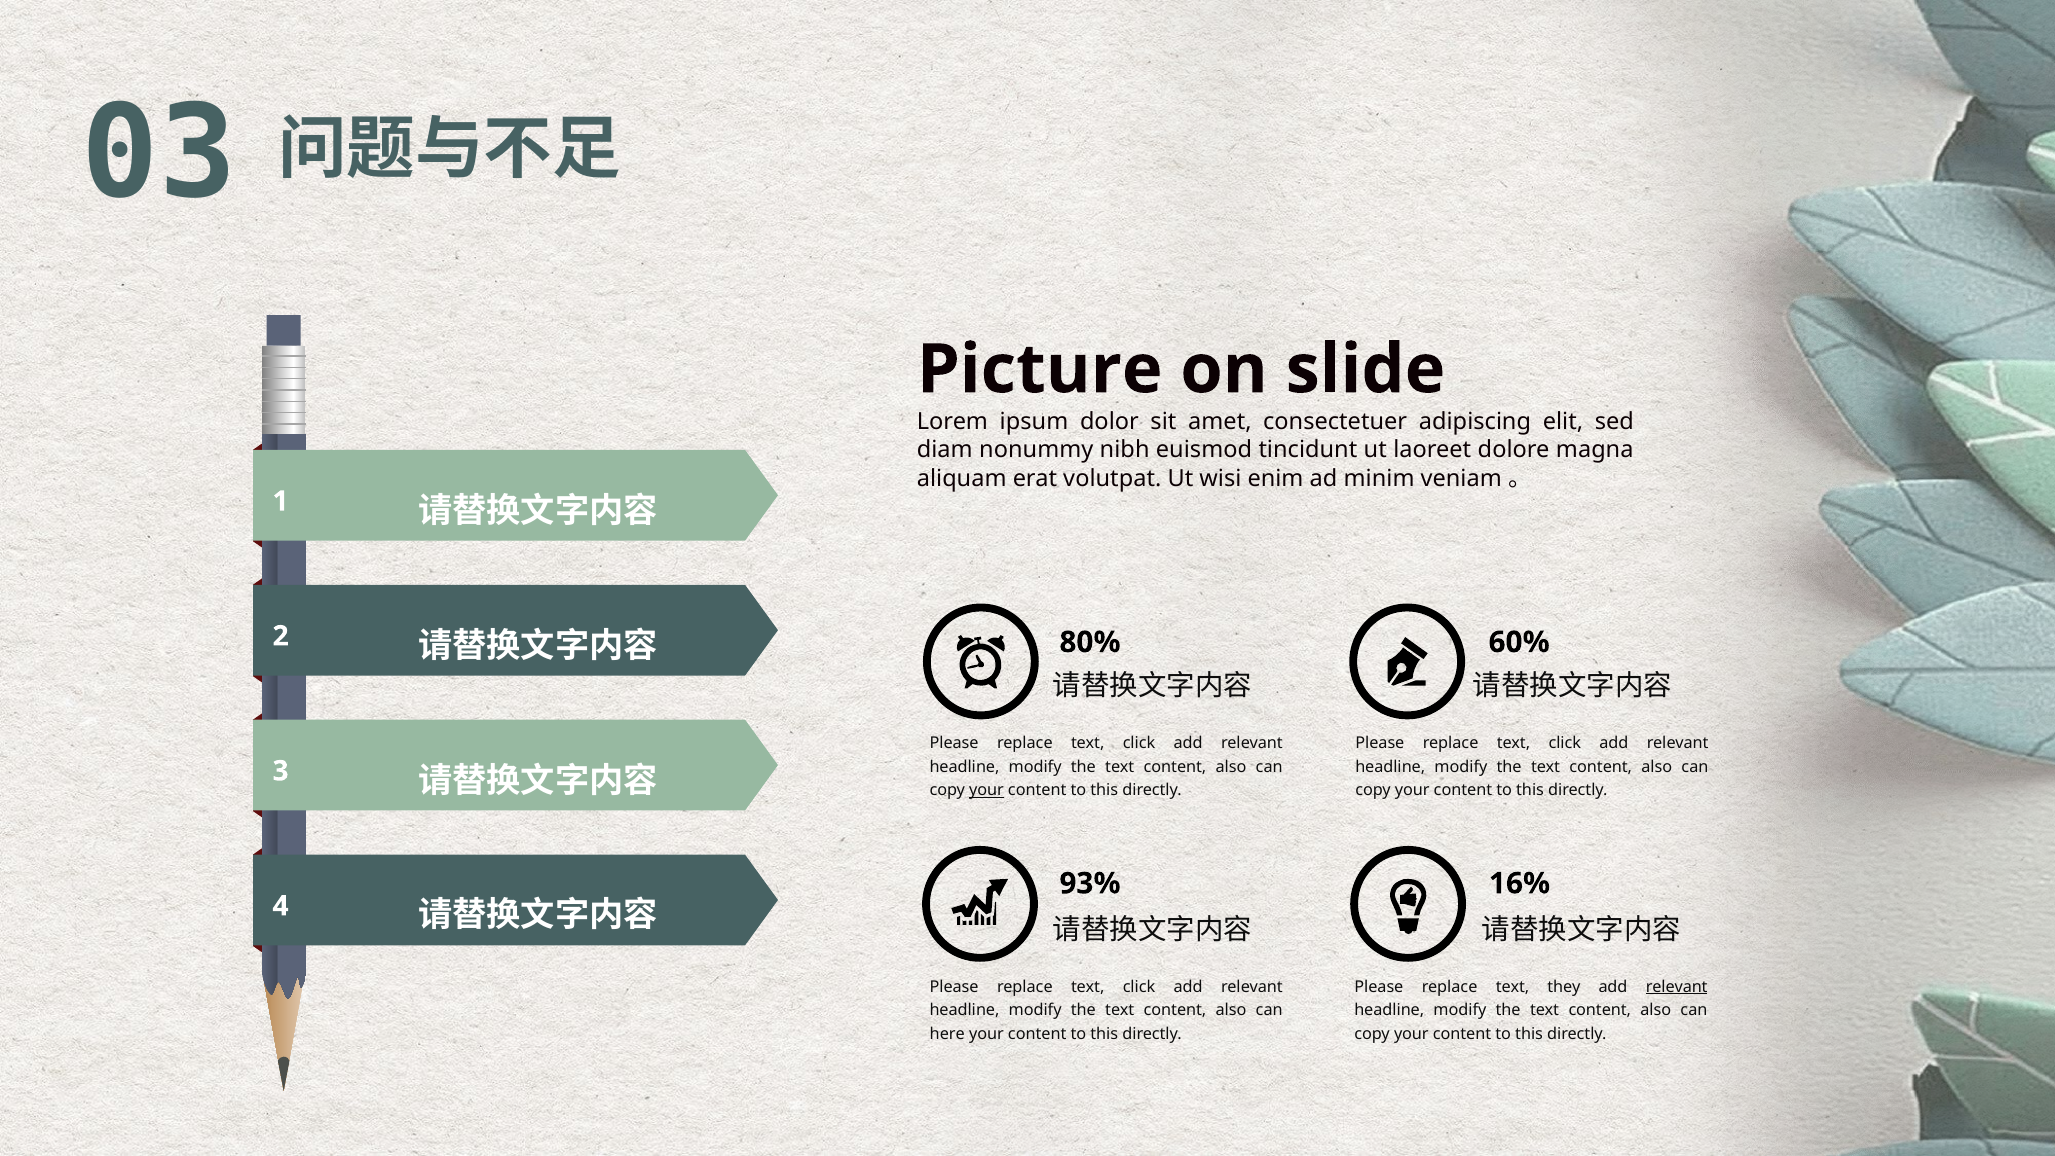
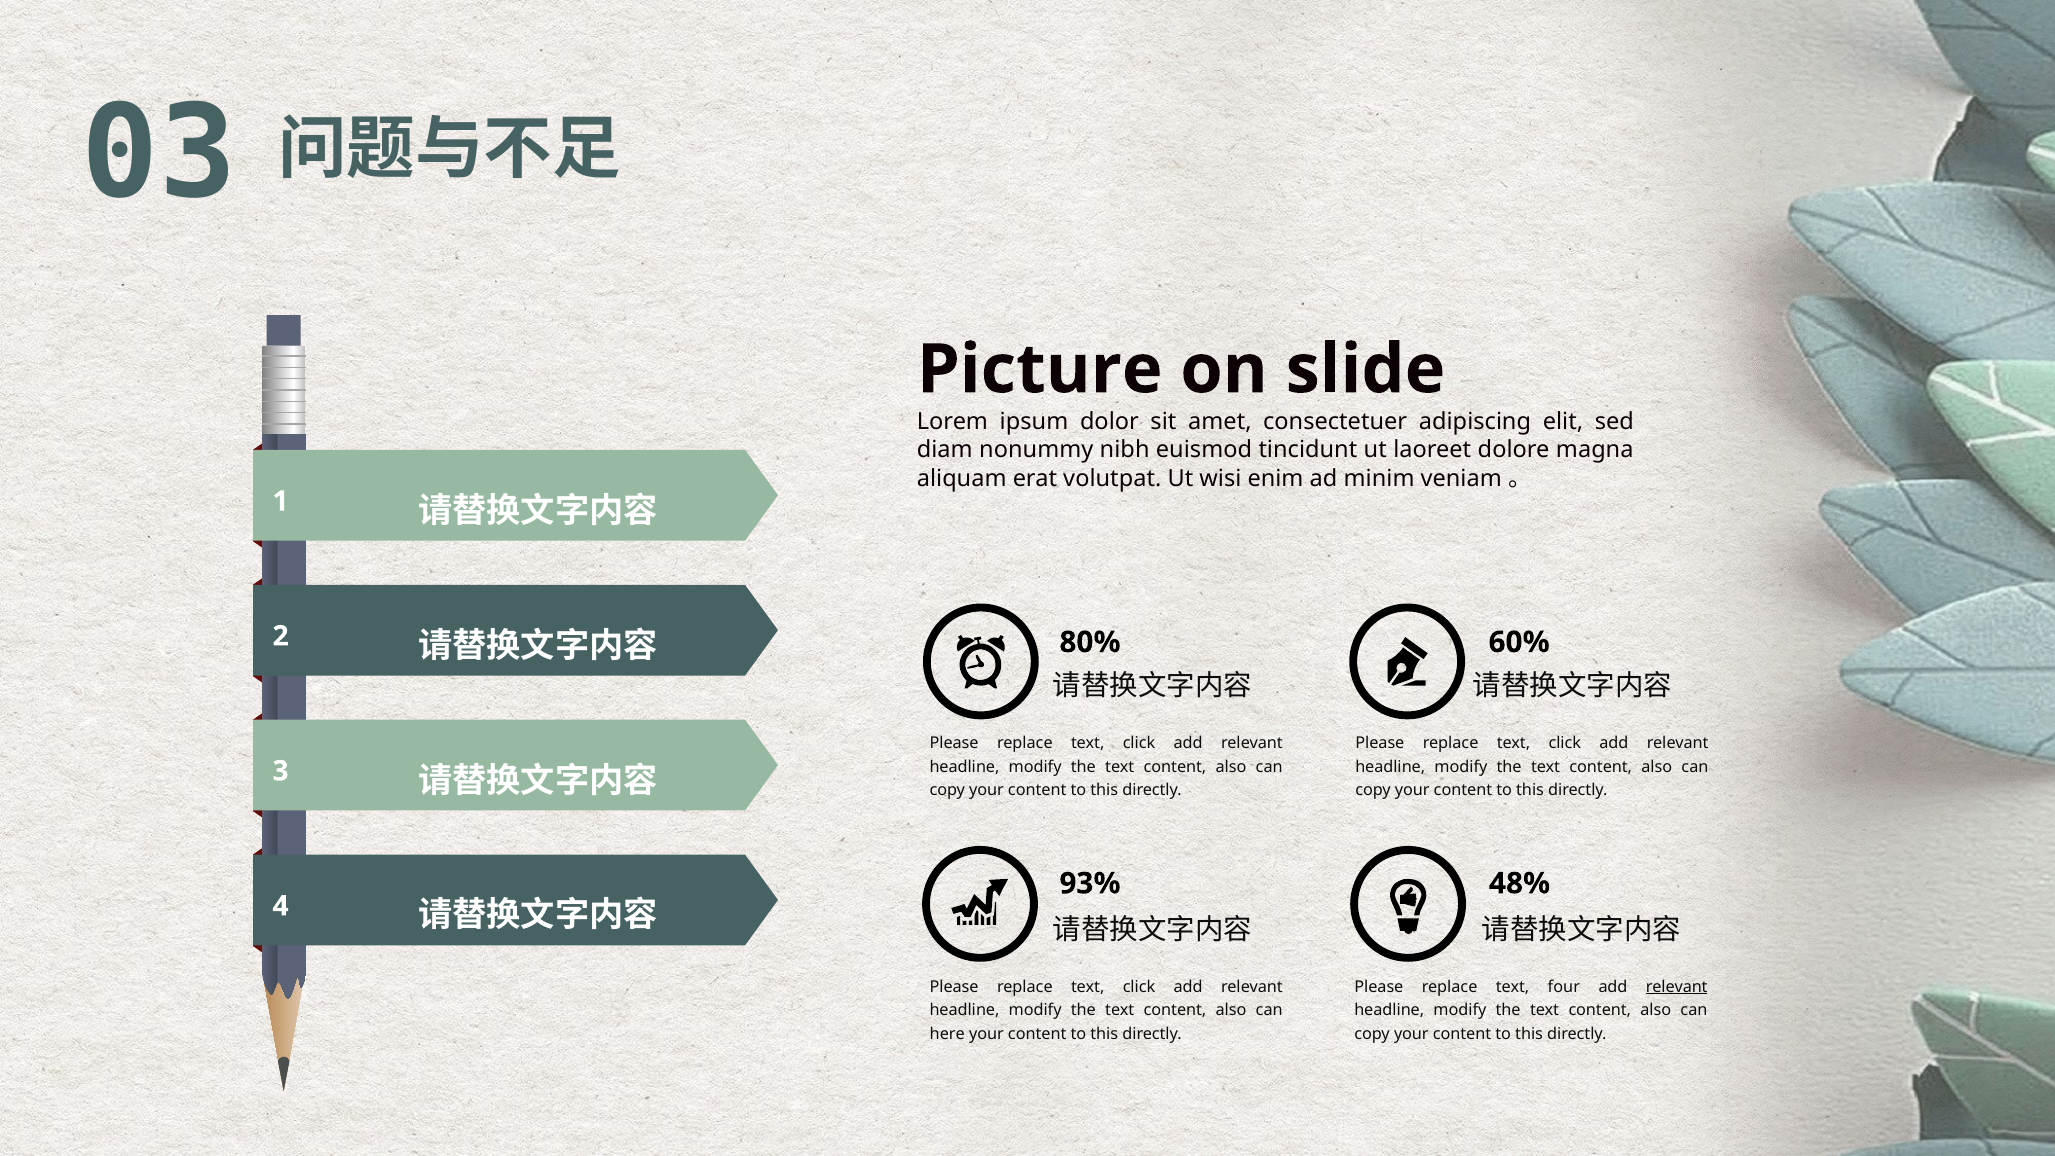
your at (987, 790) underline: present -> none
16%: 16% -> 48%
they: they -> four
